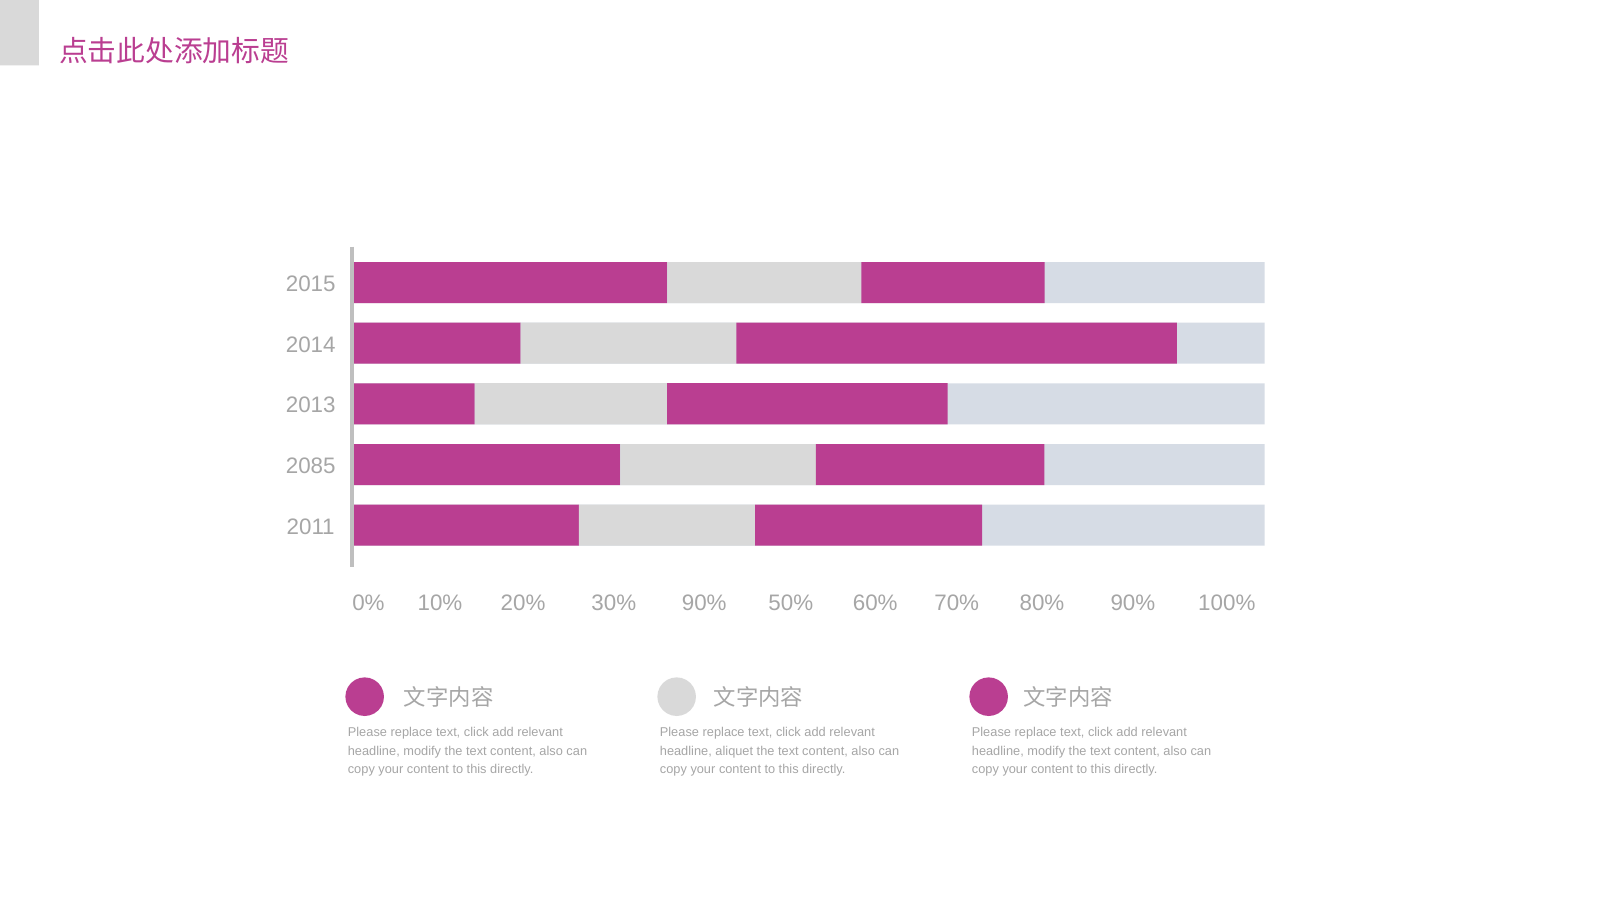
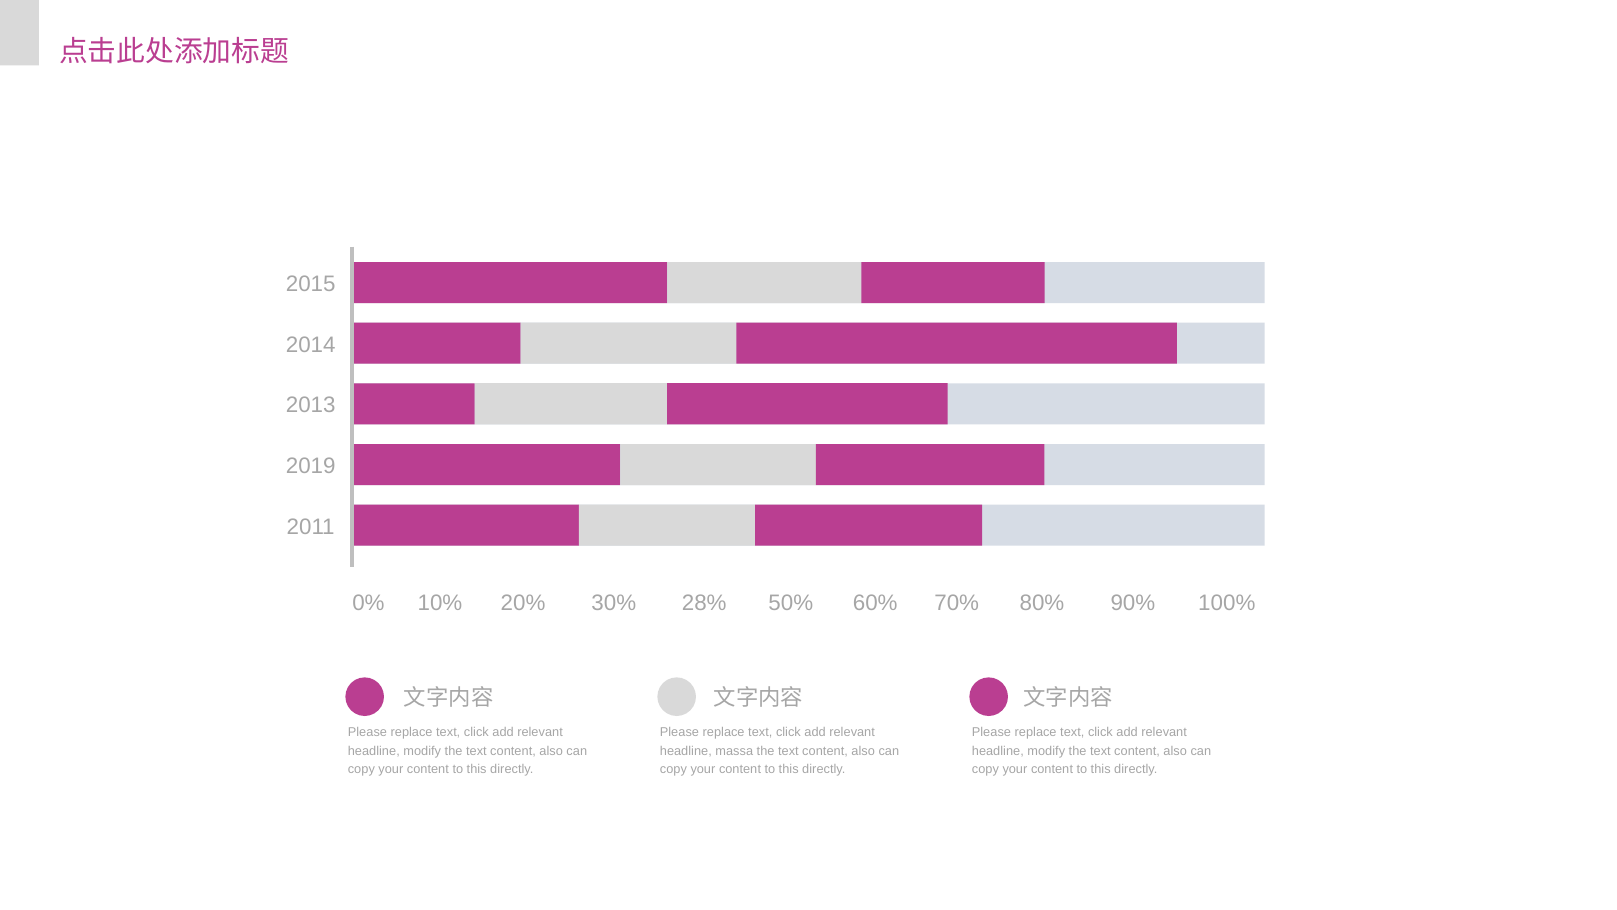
2085: 2085 -> 2019
90% at (704, 603): 90% -> 28%
aliquet: aliquet -> massa
